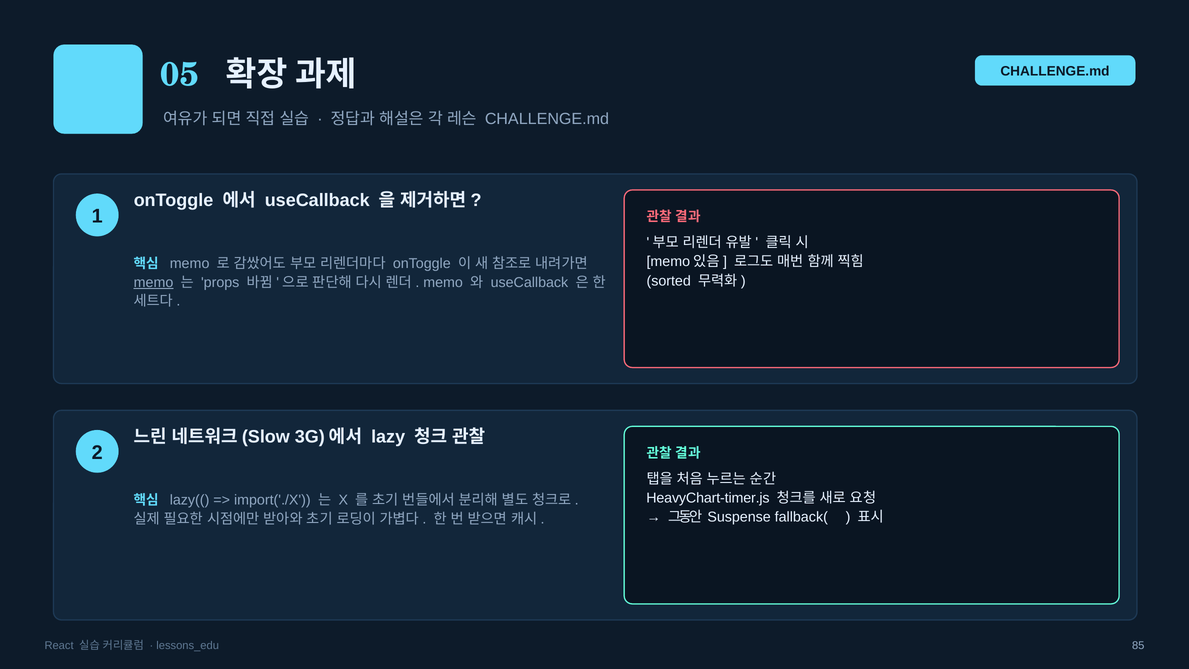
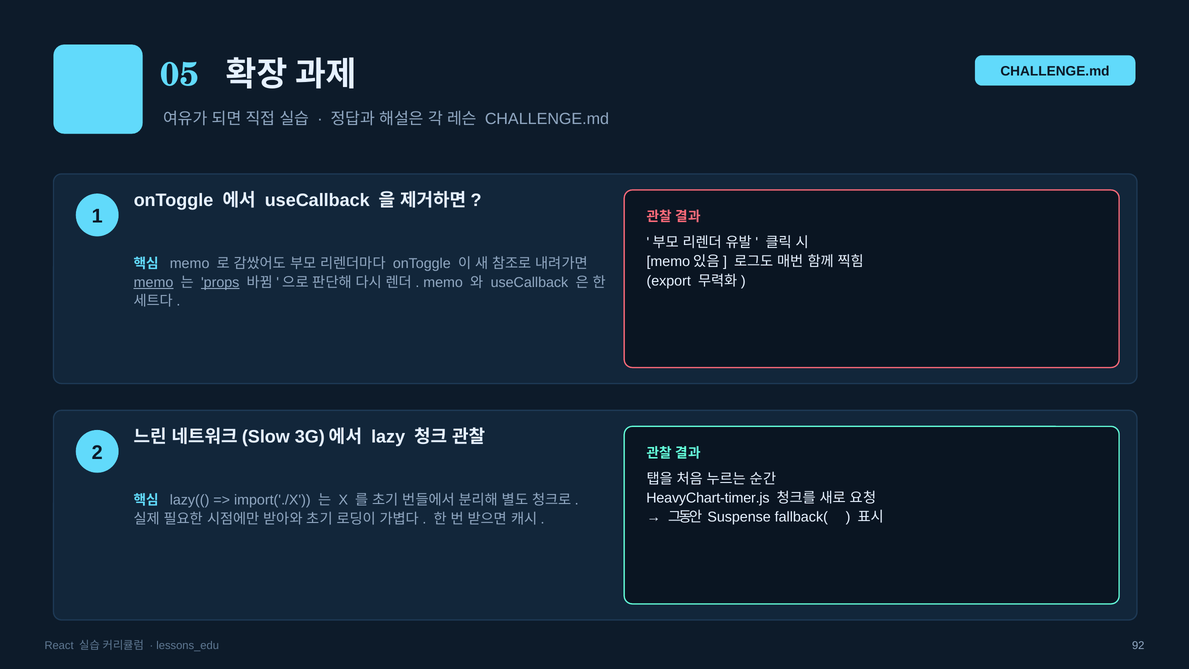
sorted: sorted -> export
props underline: none -> present
85: 85 -> 92
